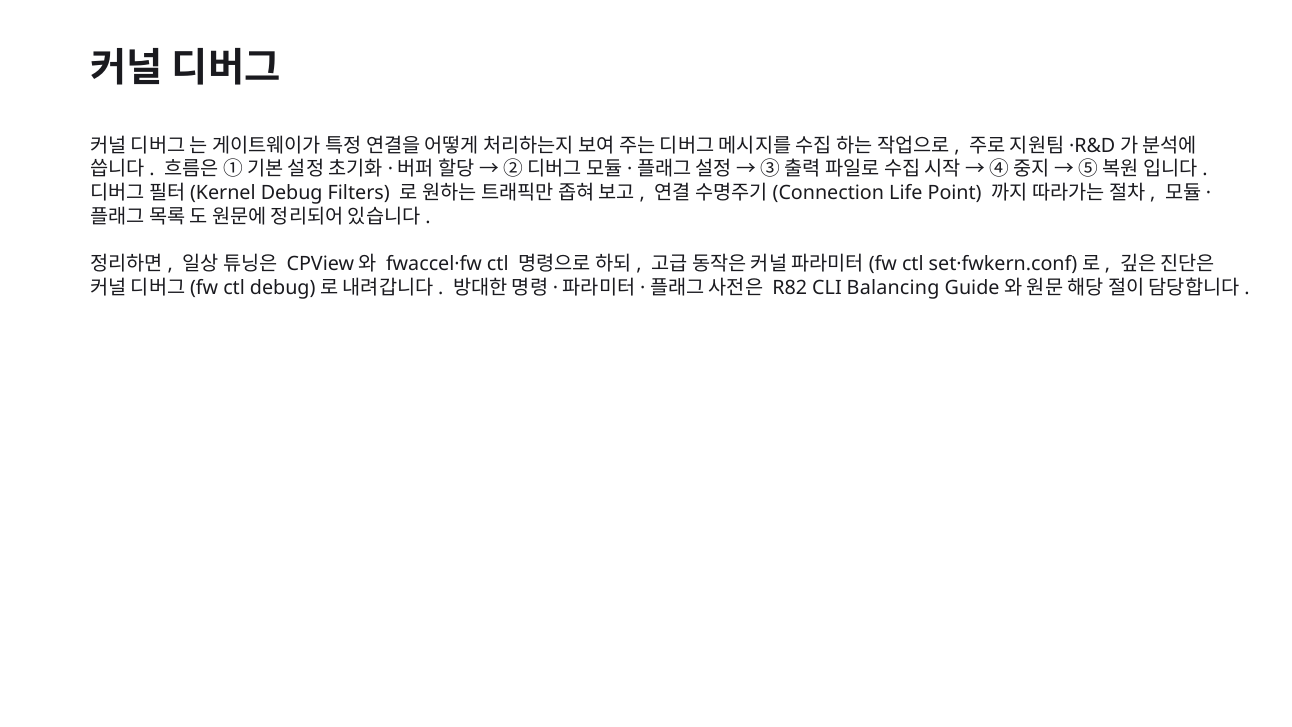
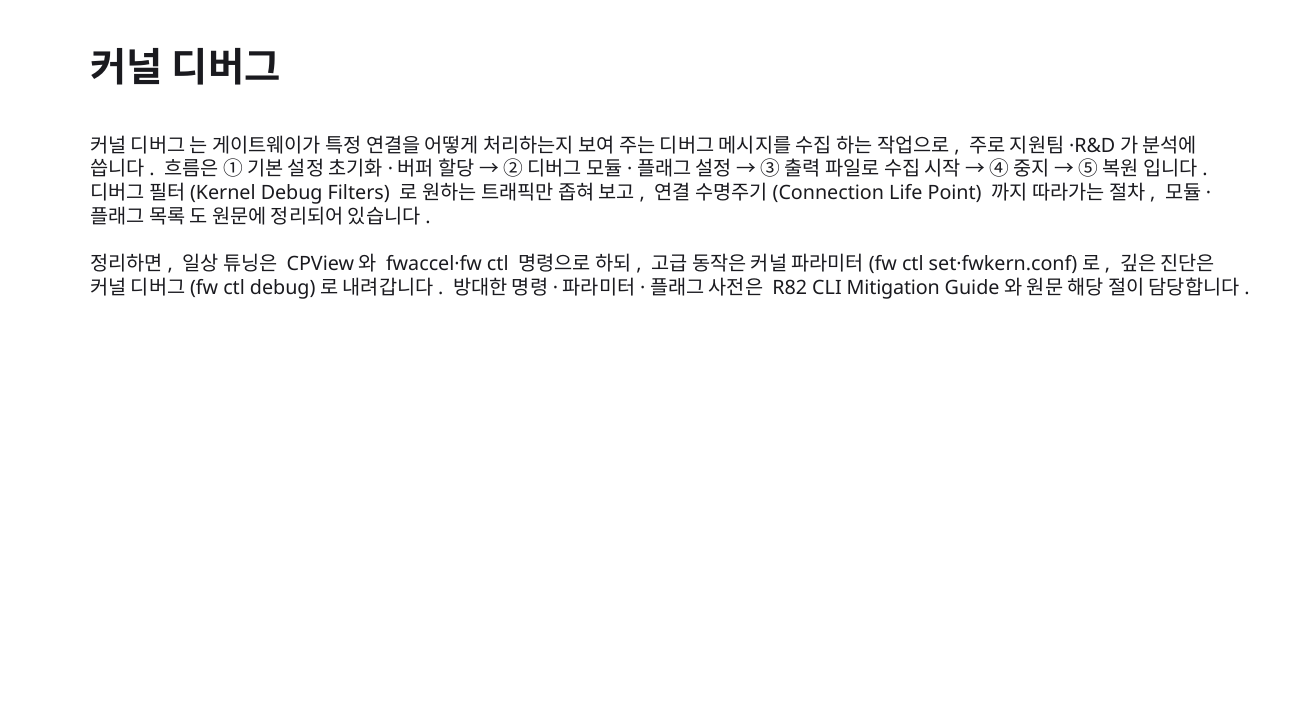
Balancing: Balancing -> Mitigation
